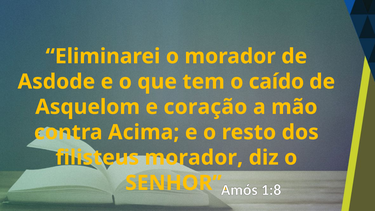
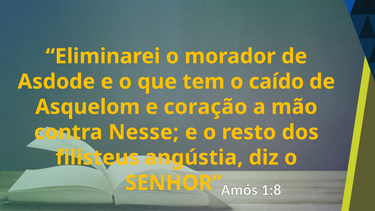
Acima: Acima -> Nesse
filisteus morador: morador -> angústia
